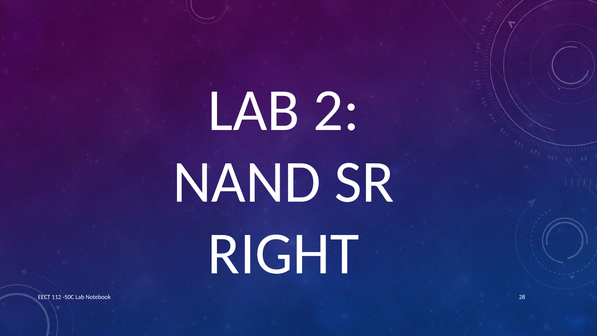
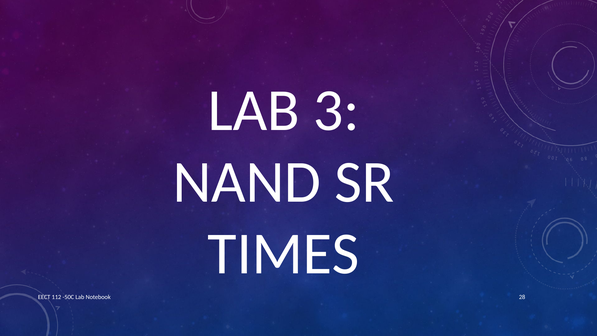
2: 2 -> 3
RIGHT: RIGHT -> TIMES
